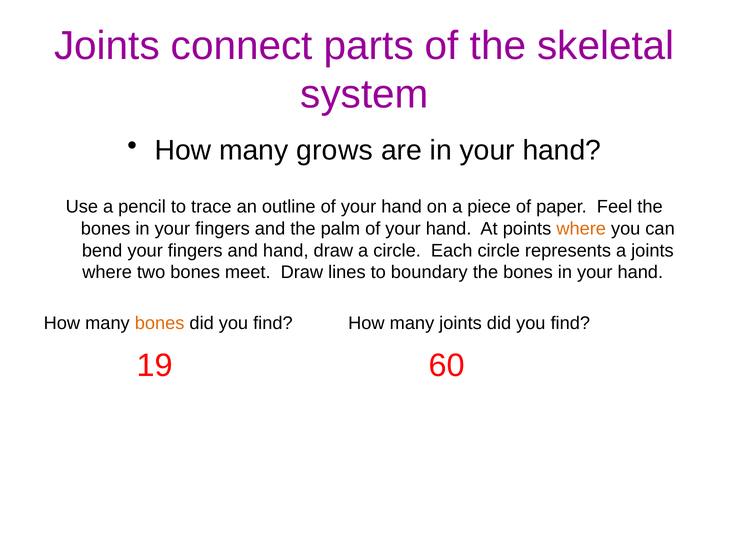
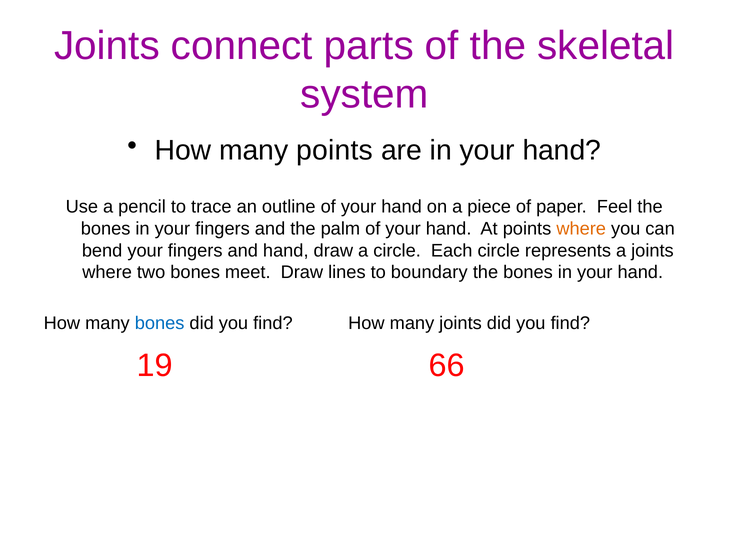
many grows: grows -> points
bones at (160, 323) colour: orange -> blue
60: 60 -> 66
